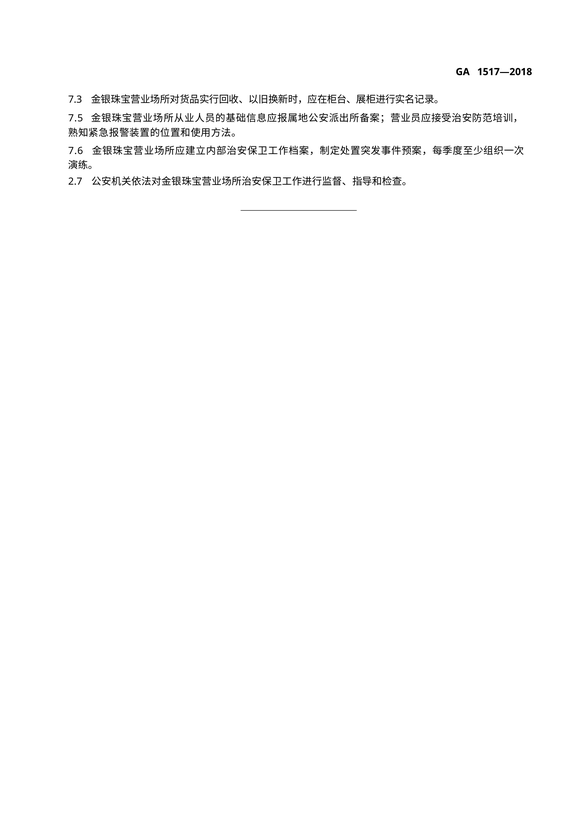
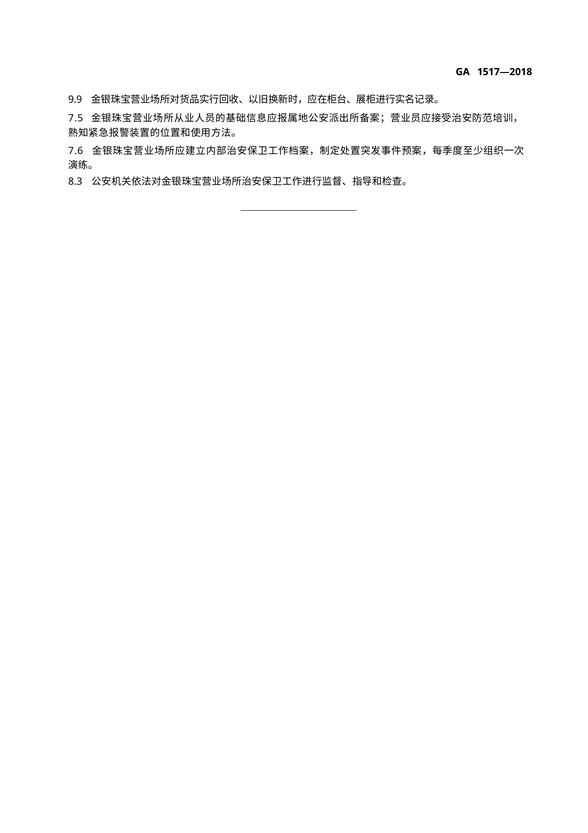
7.3: 7.3 -> 9.9
2.7: 2.7 -> 8.3
